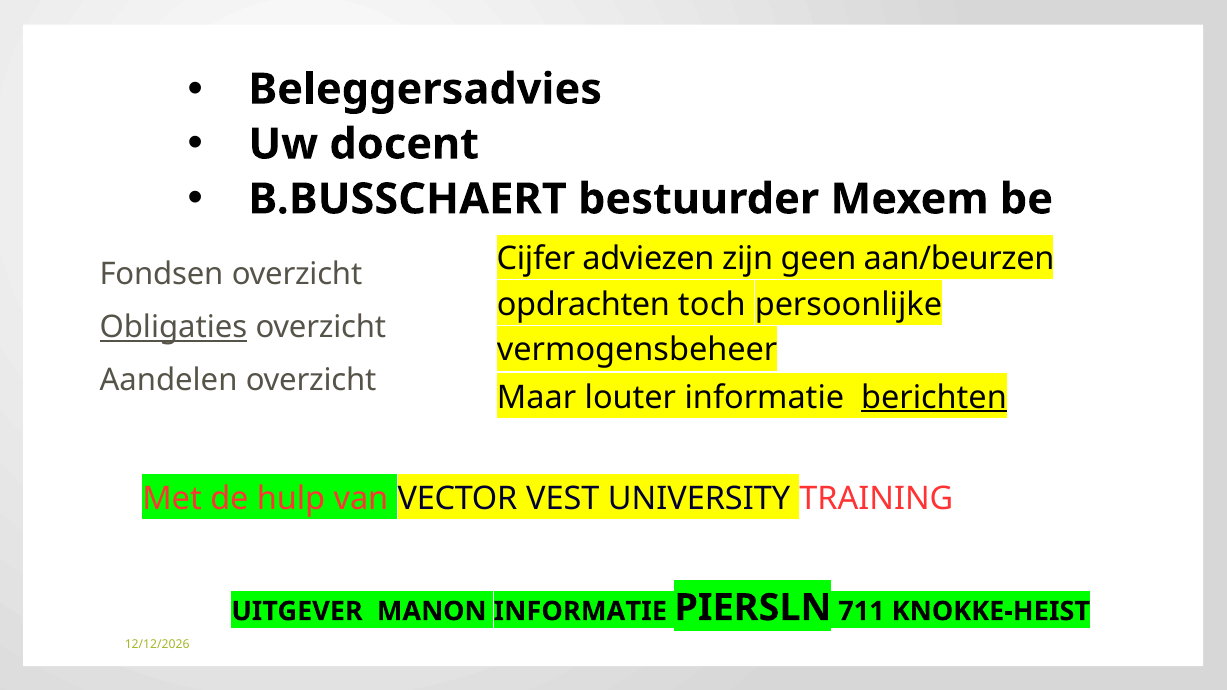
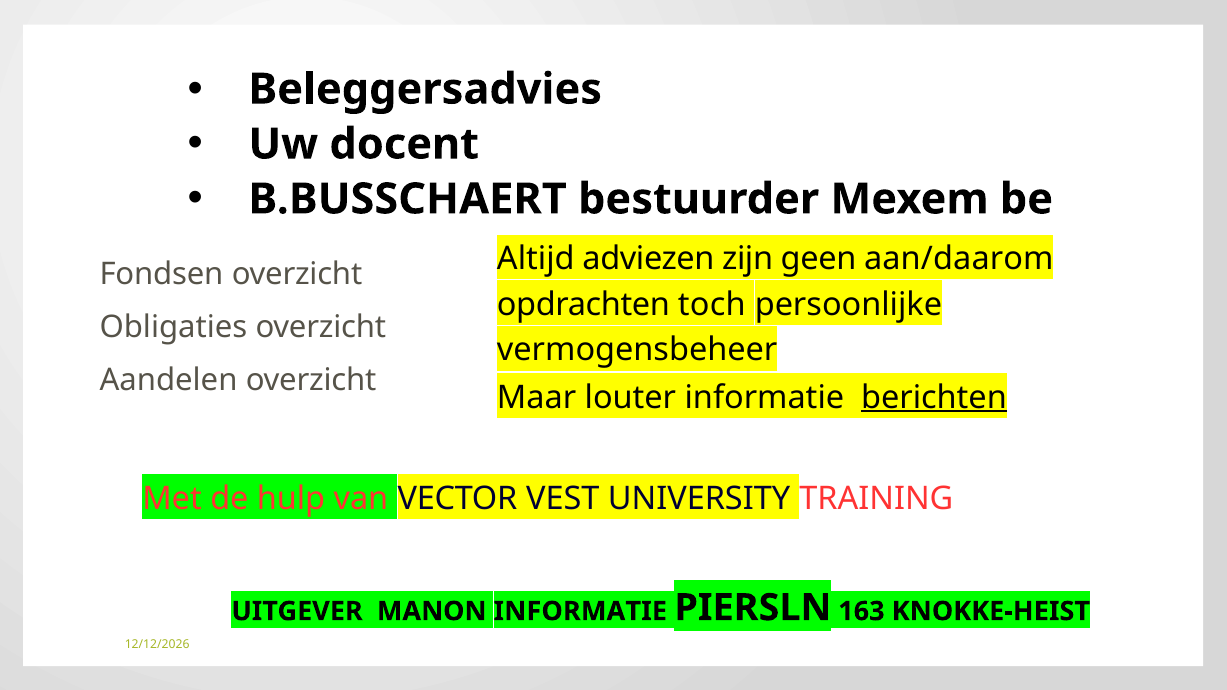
Cijfer: Cijfer -> Altijd
aan/beurzen: aan/beurzen -> aan/daarom
Obligaties underline: present -> none
711: 711 -> 163
